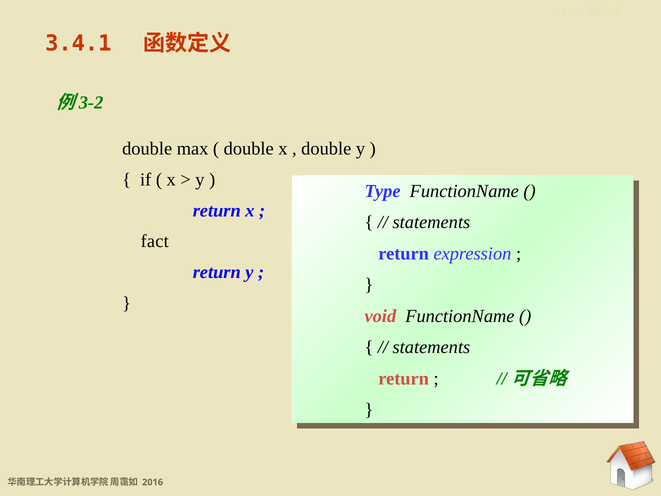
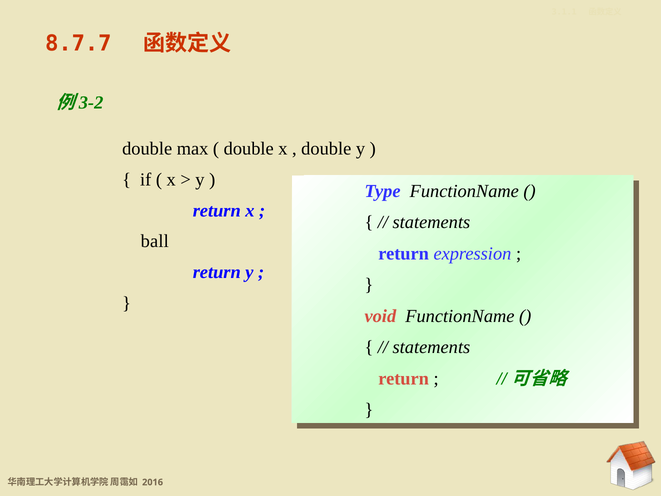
3.4.1: 3.4.1 -> 8.7.7
fact: fact -> ball
